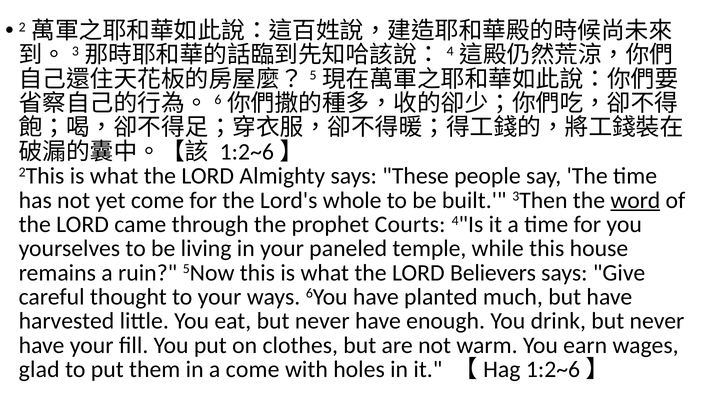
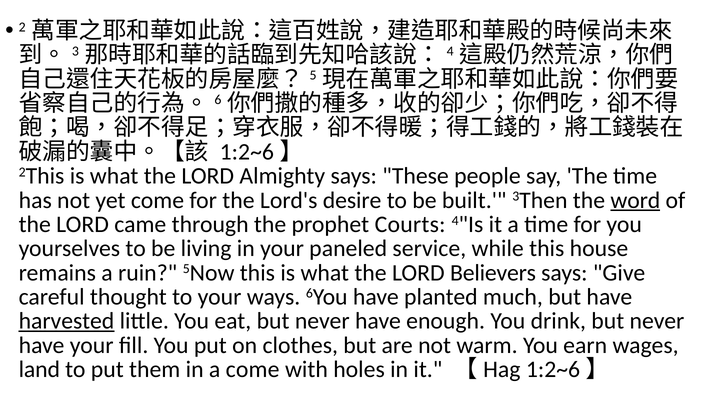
whole: whole -> desire
temple: temple -> service
harvested underline: none -> present
glad: glad -> land
